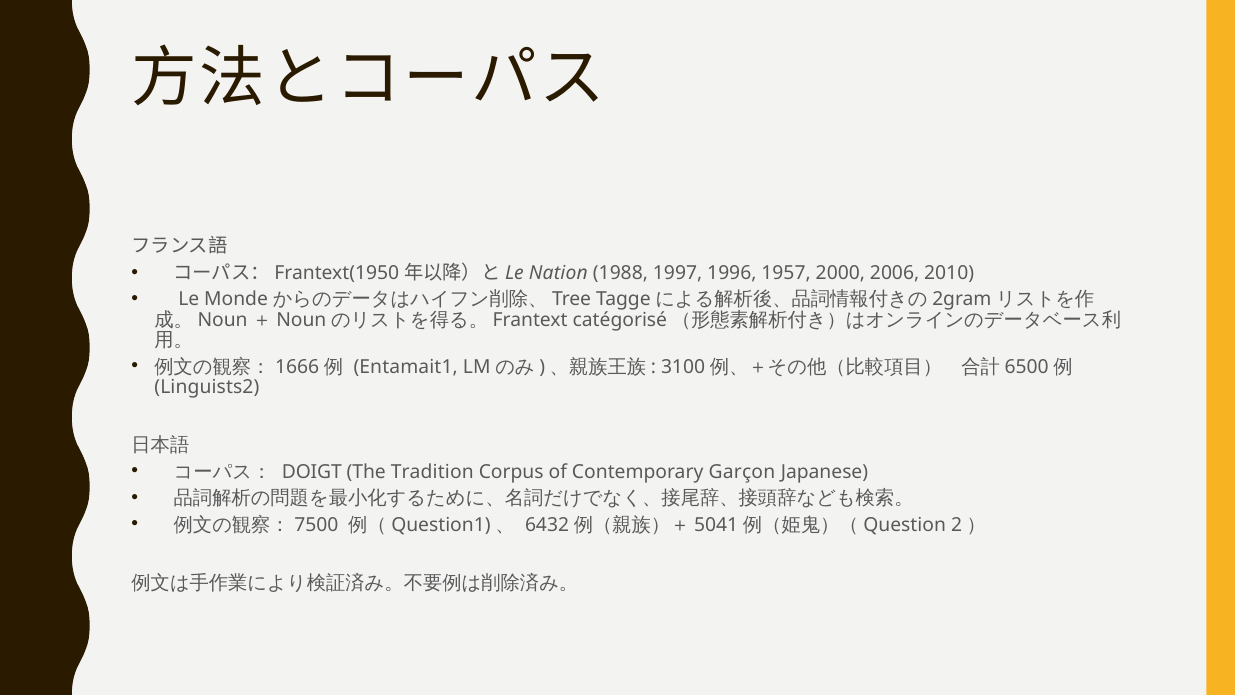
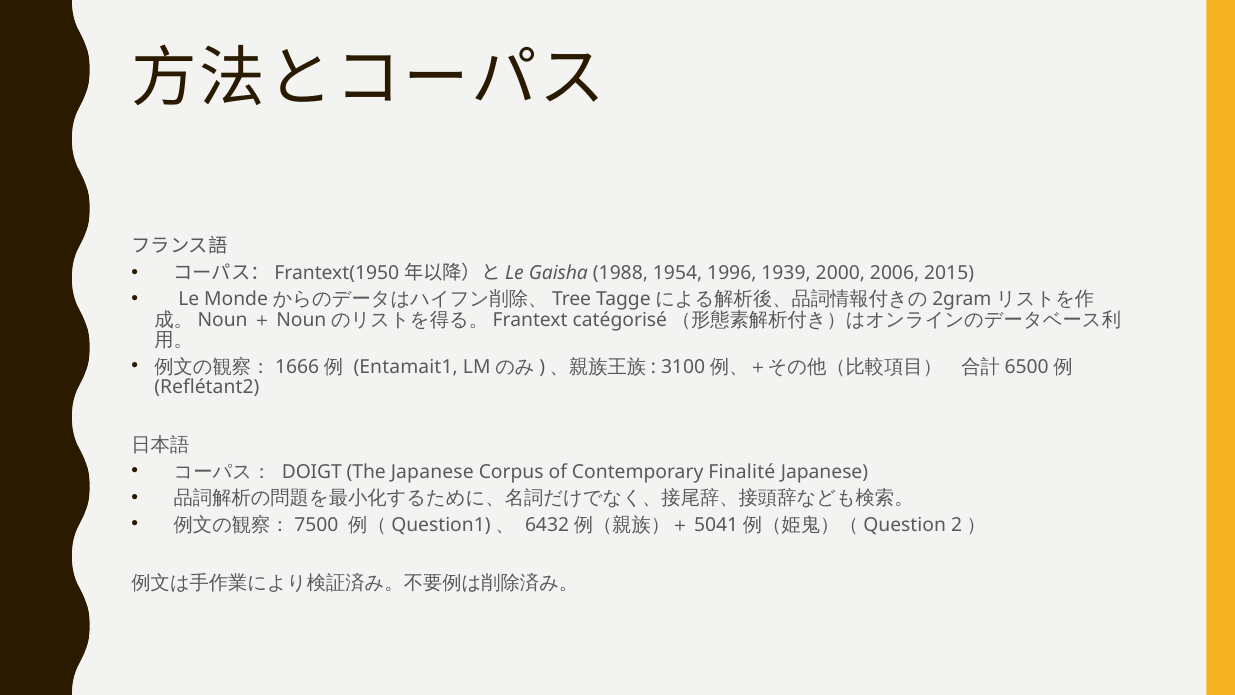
Nation: Nation -> Gaisha
1997: 1997 -> 1954
1957: 1957 -> 1939
2010: 2010 -> 2015
Linguists2: Linguists2 -> Reflétant2
The Tradition: Tradition -> Japanese
Garçon: Garçon -> Finalité
